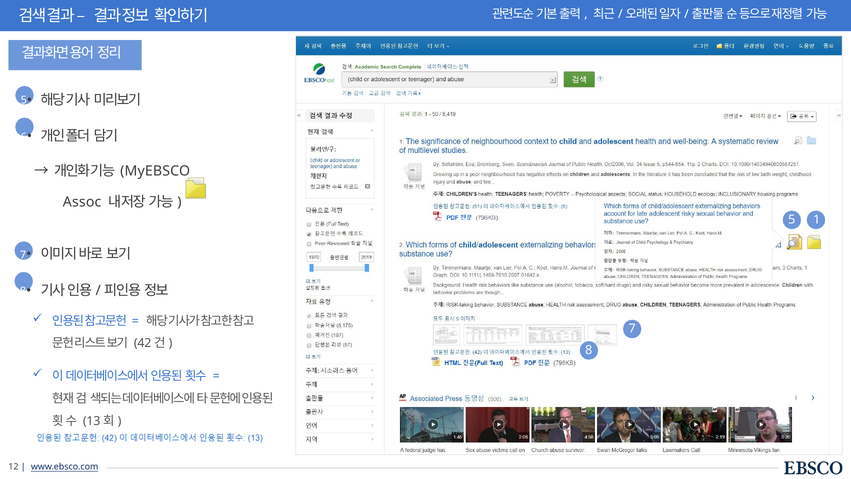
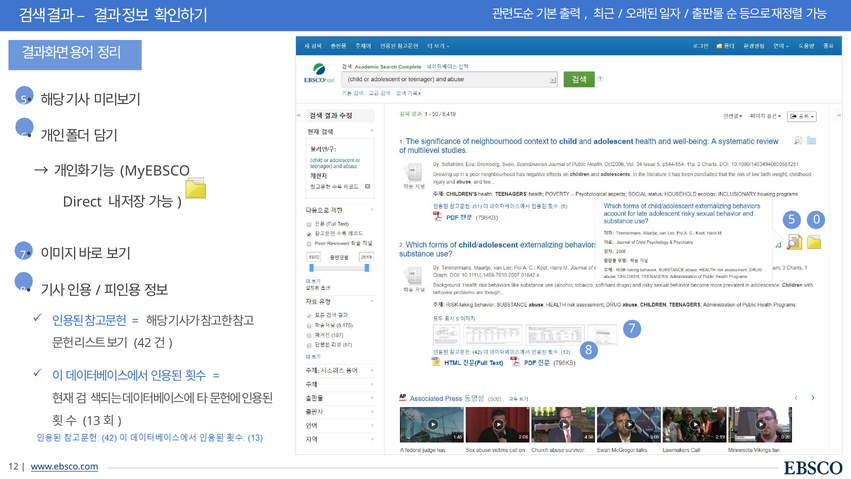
Assoc: Assoc -> Direct
1: 1 -> 0
